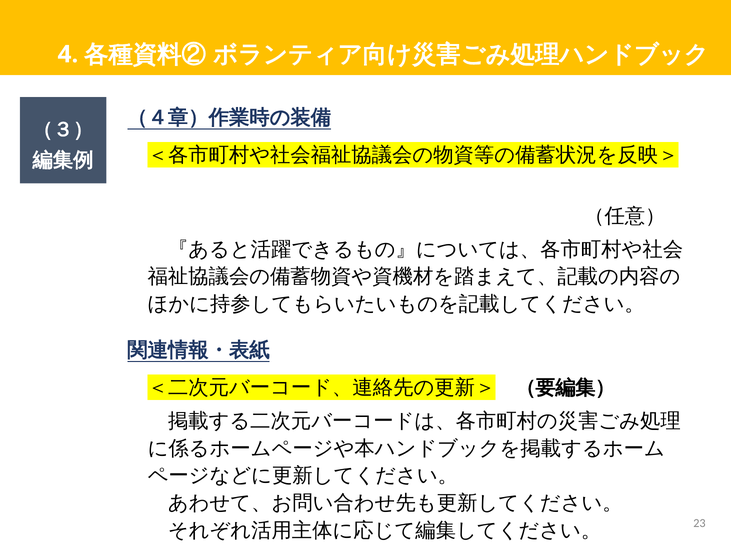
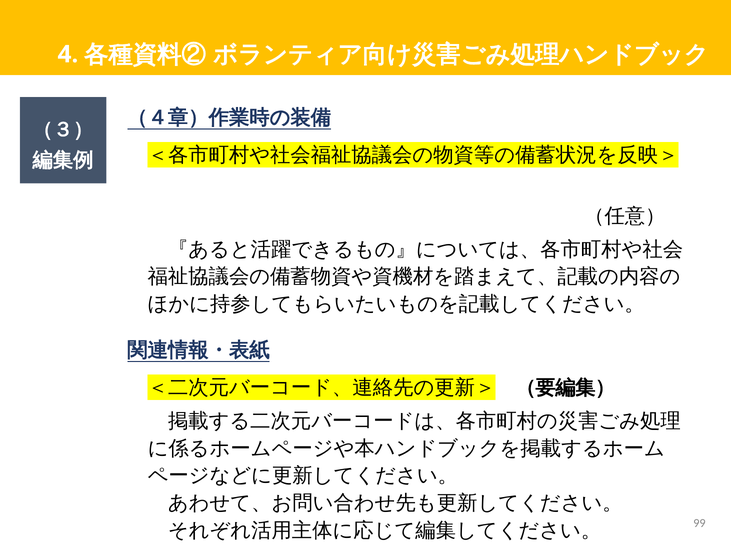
23: 23 -> 99
